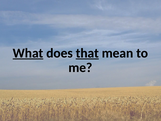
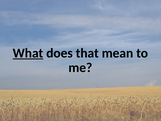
that underline: present -> none
